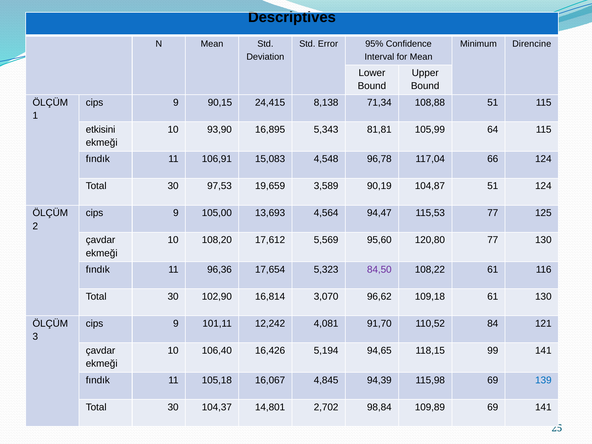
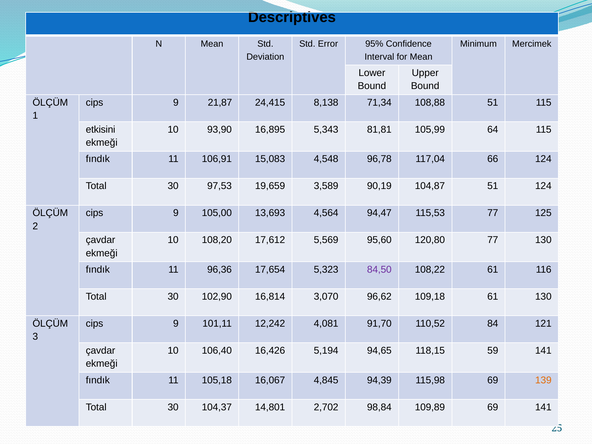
Direncine: Direncine -> Mercimek
90,15: 90,15 -> 21,87
99: 99 -> 59
139 colour: blue -> orange
